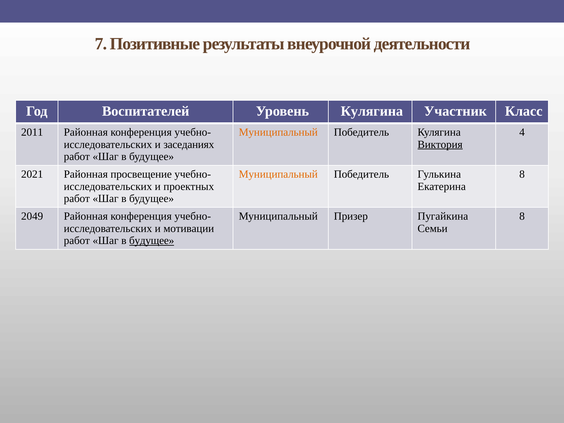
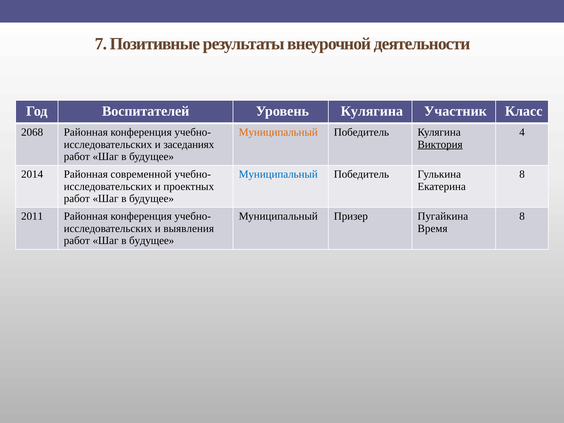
2011: 2011 -> 2068
2021: 2021 -> 2014
просвещение: просвещение -> современной
Муниципальный at (278, 174) colour: orange -> blue
2049: 2049 -> 2011
мотивации: мотивации -> выявления
Семьи: Семьи -> Время
будущее at (152, 241) underline: present -> none
